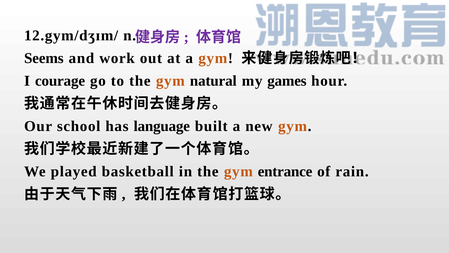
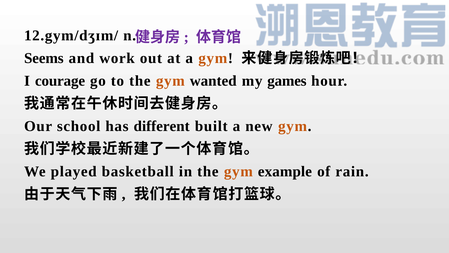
natural: natural -> wanted
language: language -> different
entrance: entrance -> example
